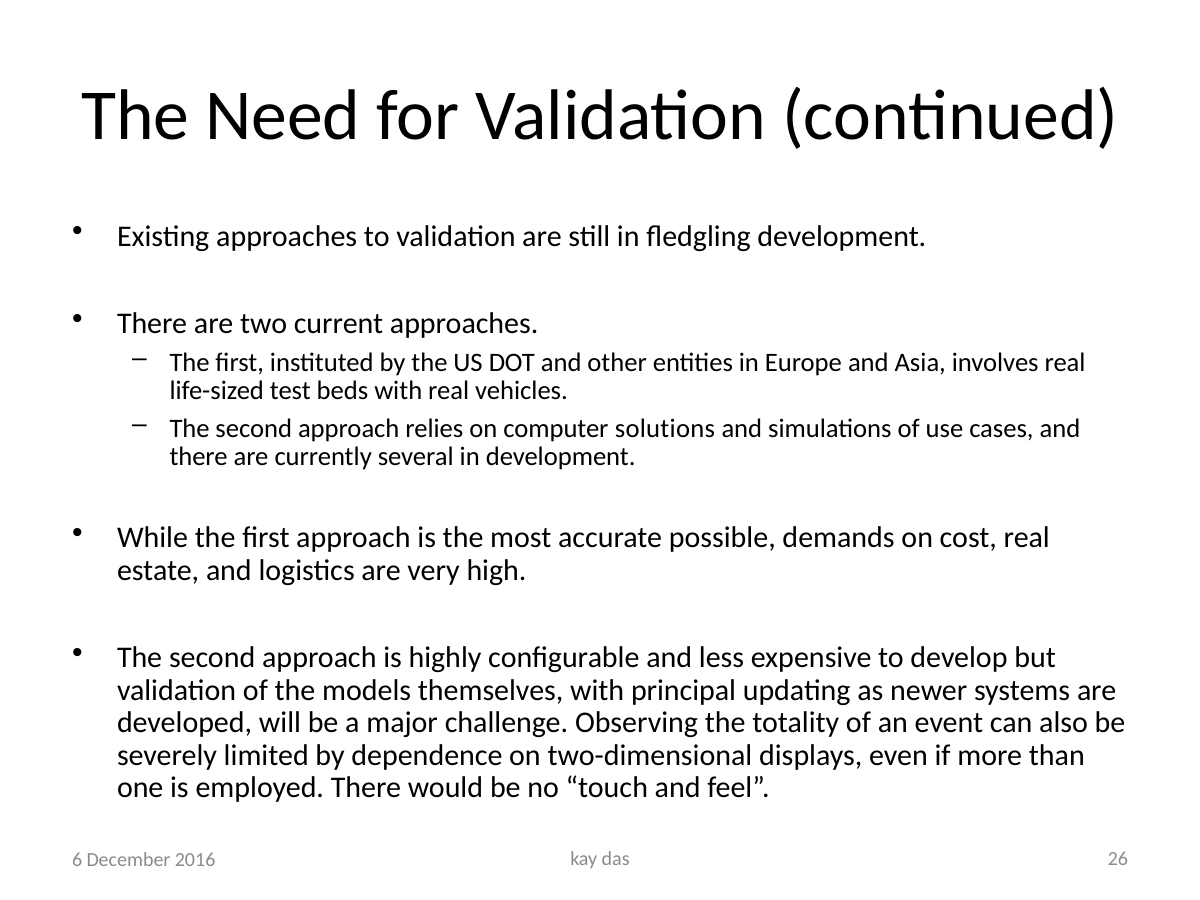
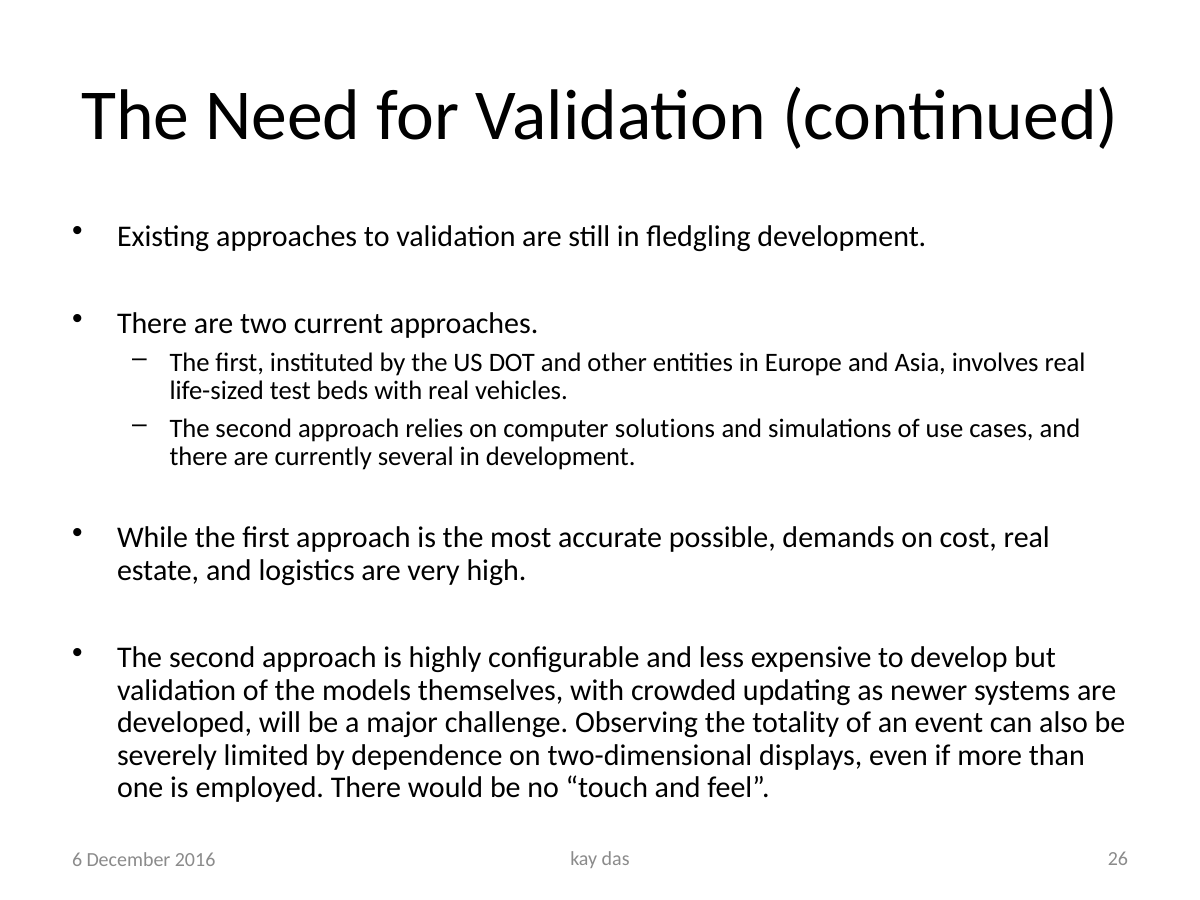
principal: principal -> crowded
